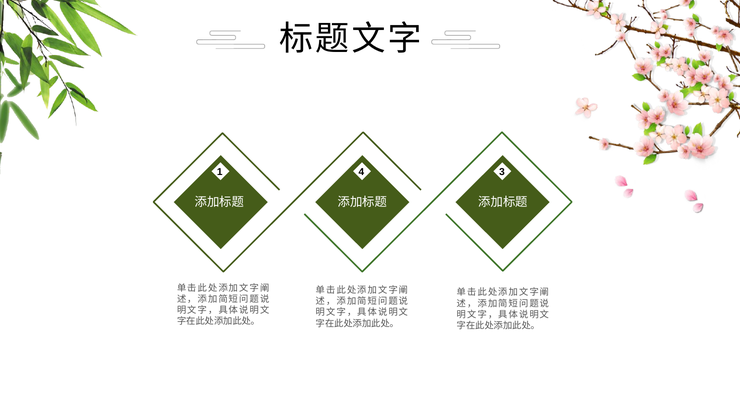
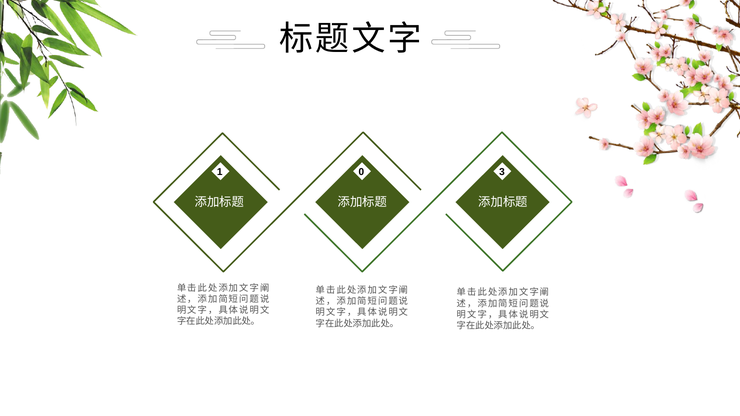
4: 4 -> 0
